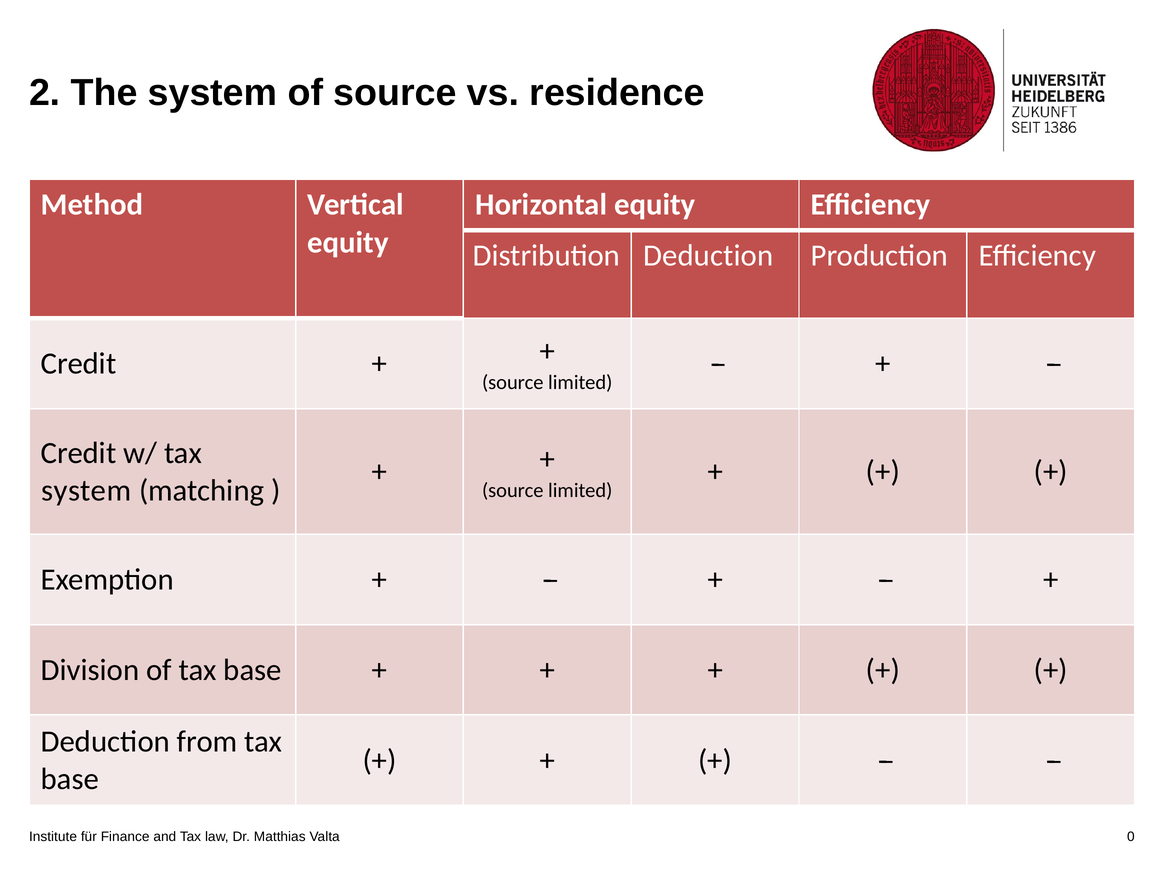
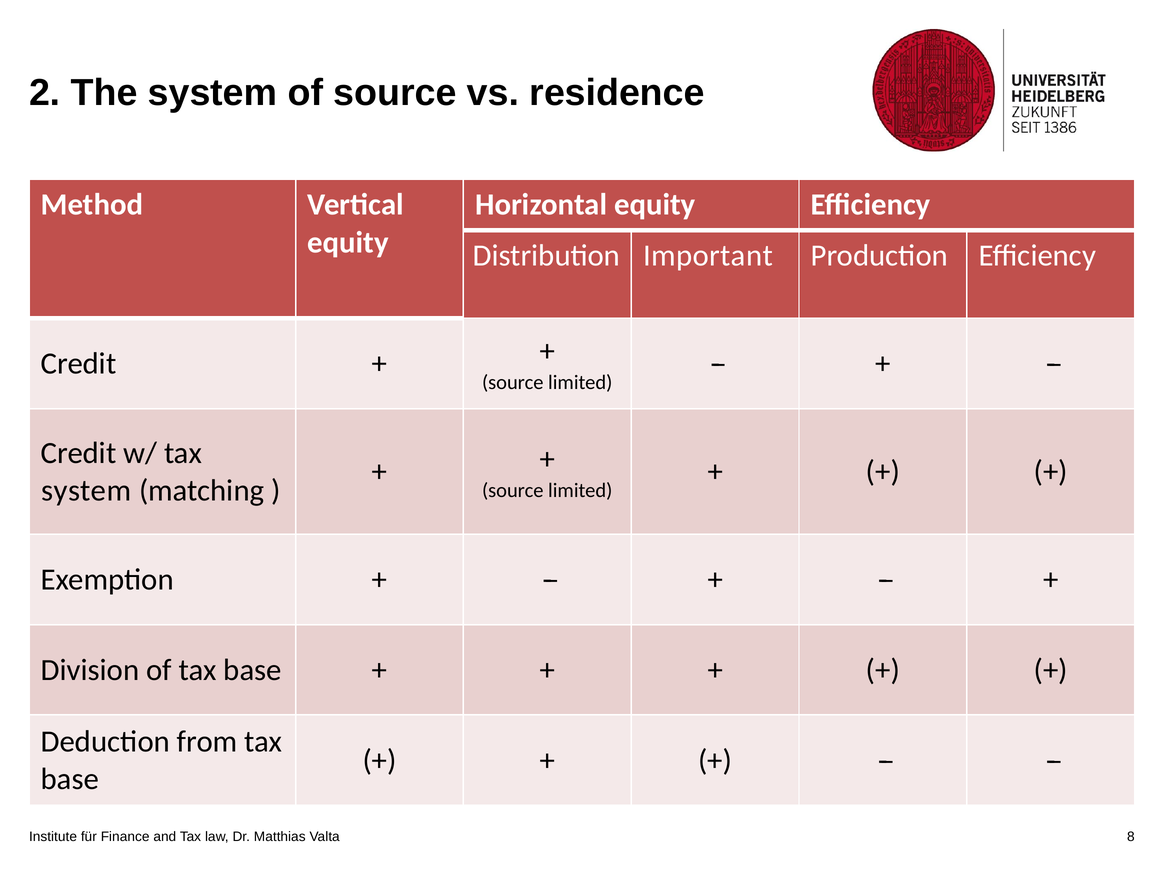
Distribution Deduction: Deduction -> Important
0: 0 -> 8
